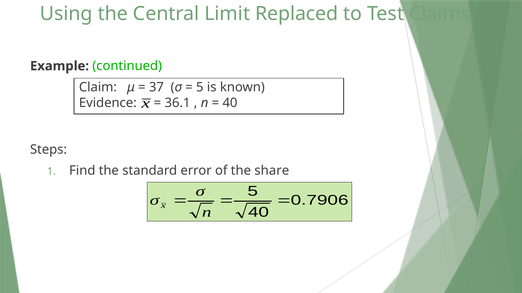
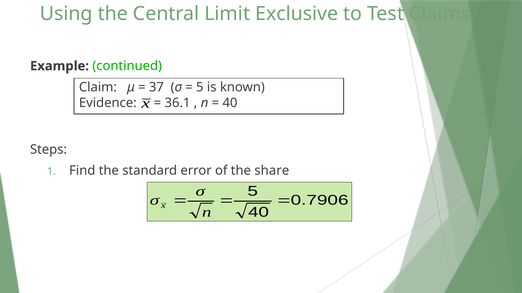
Replaced: Replaced -> Exclusive
